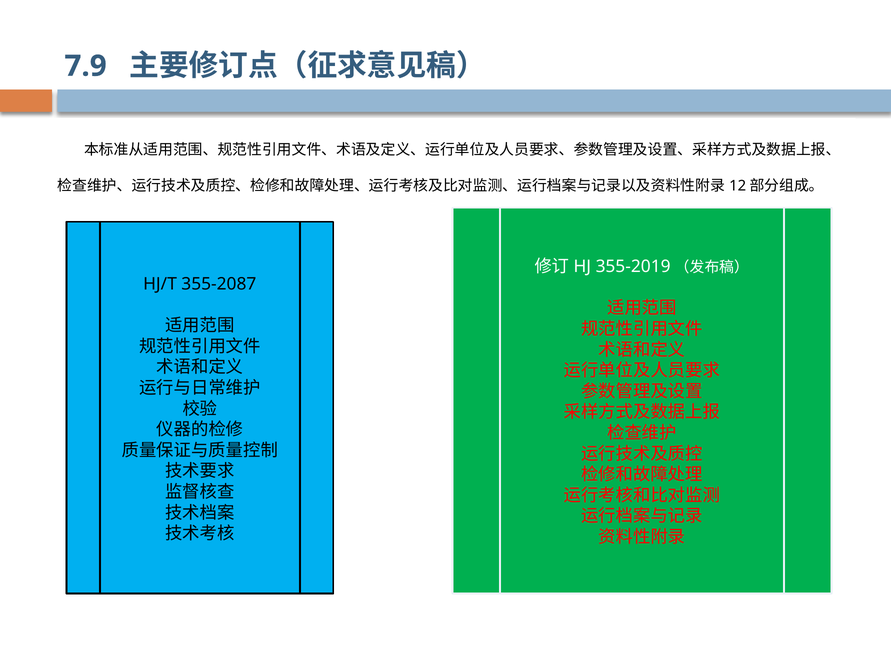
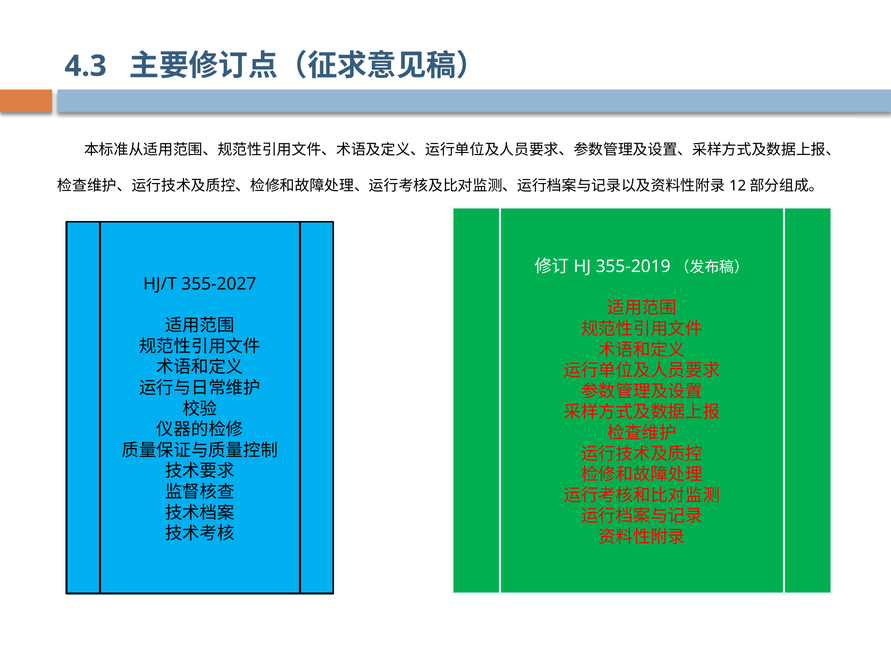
7.9: 7.9 -> 4.3
355-2087: 355-2087 -> 355-2027
